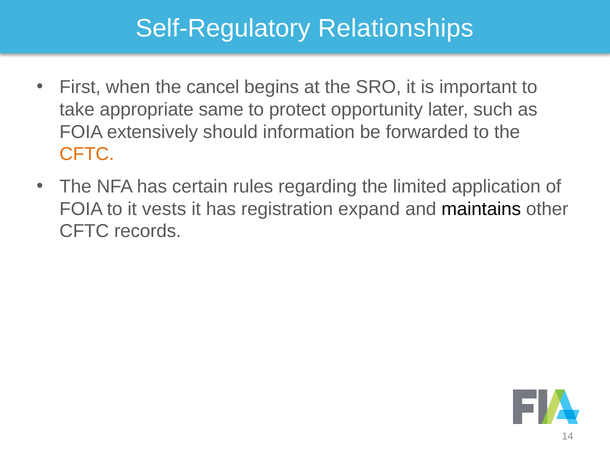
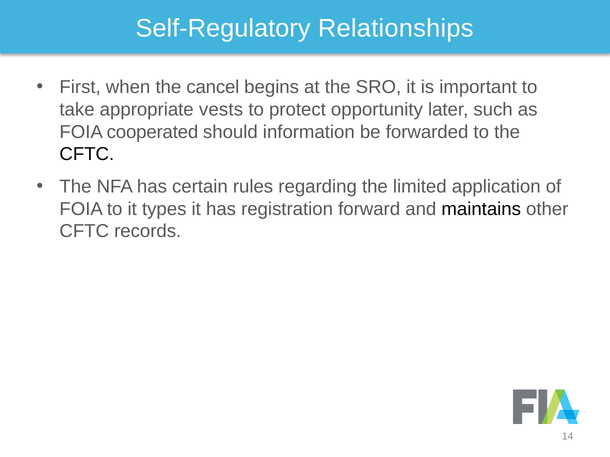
same: same -> vests
extensively: extensively -> cooperated
CFTC at (87, 154) colour: orange -> black
vests: vests -> types
expand: expand -> forward
